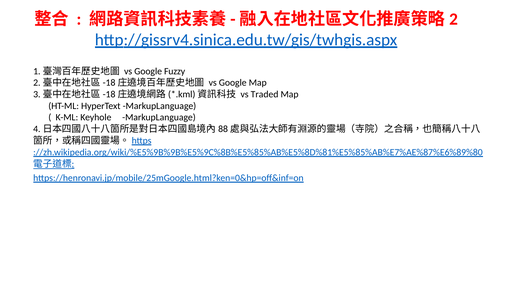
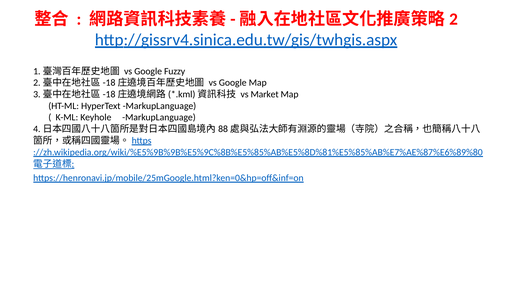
Traded: Traded -> Market
